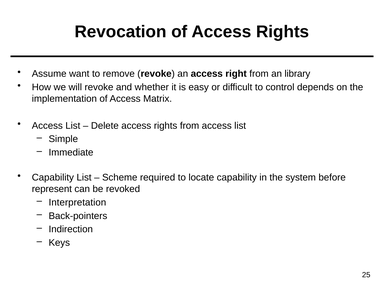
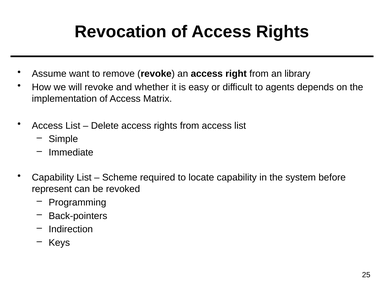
control: control -> agents
Interpretation: Interpretation -> Programming
